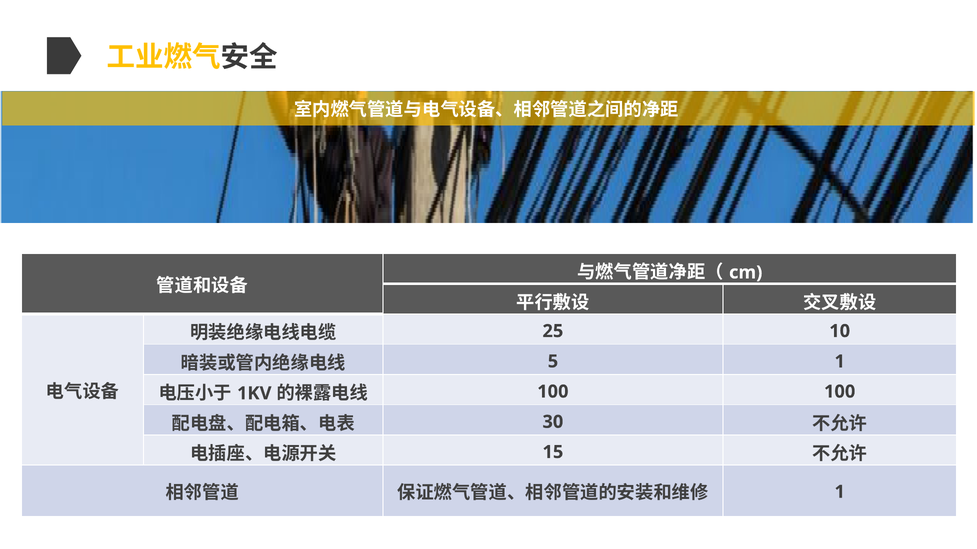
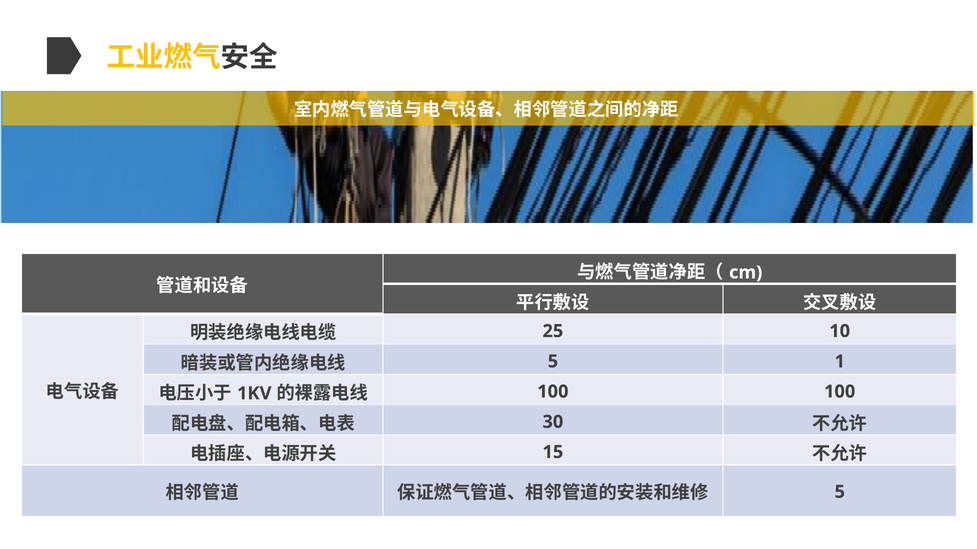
1 at (840, 492): 1 -> 5
